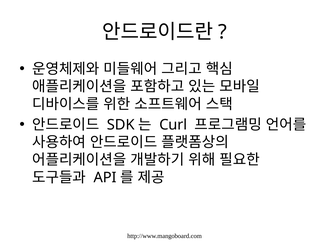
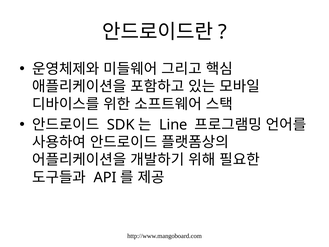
Curl: Curl -> Line
